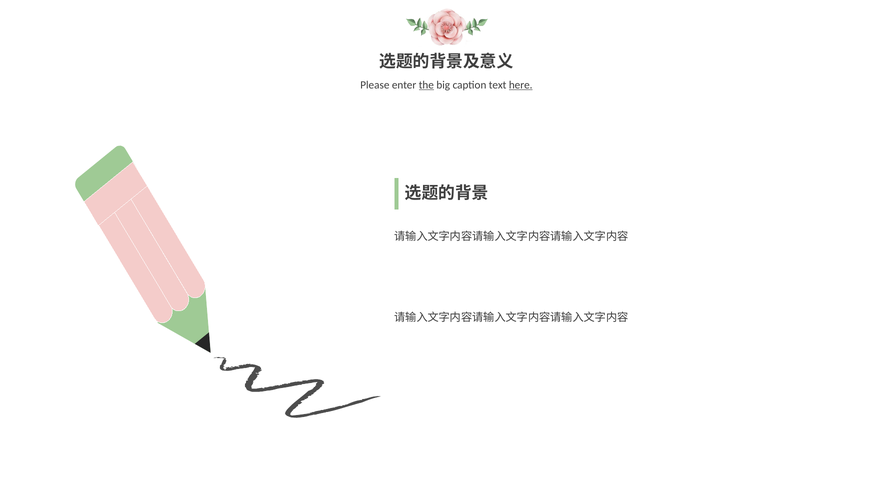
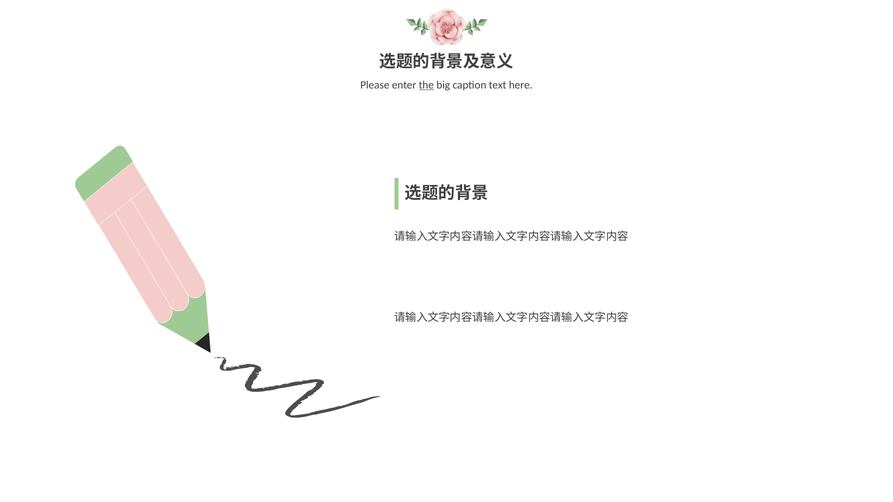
here underline: present -> none
